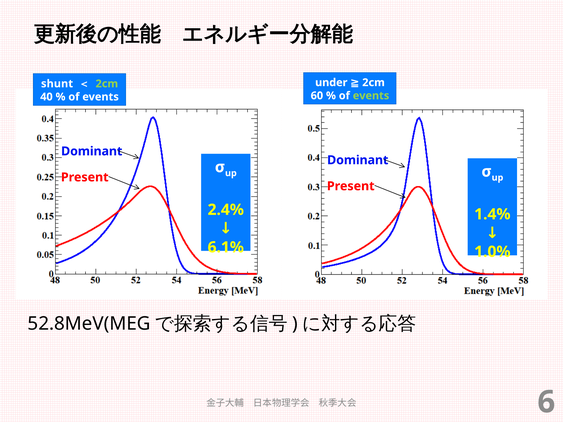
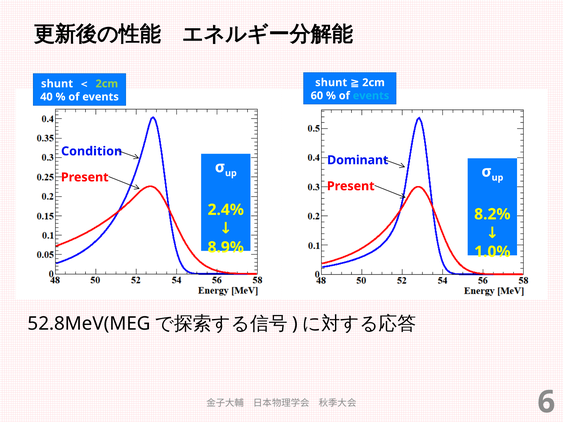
under at (331, 83): under -> shunt
events at (371, 96) colour: light green -> light blue
Dominant at (92, 151): Dominant -> Condition
1.4%: 1.4% -> 8.2%
6.1%: 6.1% -> 8.9%
